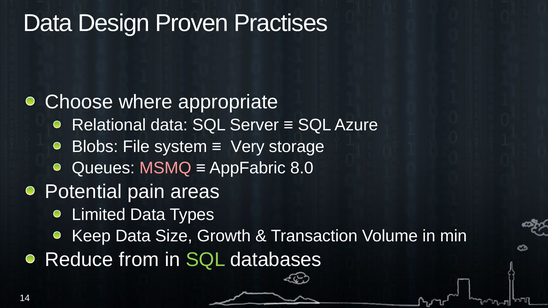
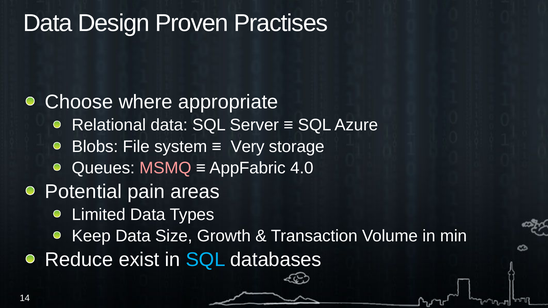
8.0: 8.0 -> 4.0
from: from -> exist
SQL at (206, 260) colour: light green -> light blue
